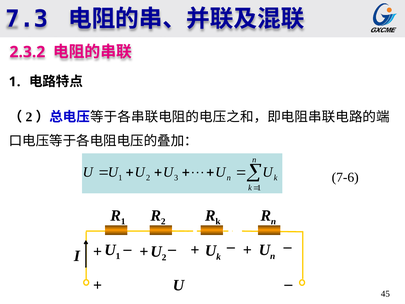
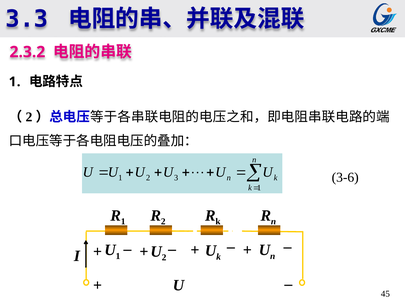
7.3: 7.3 -> 3.3
7-6: 7-6 -> 3-6
